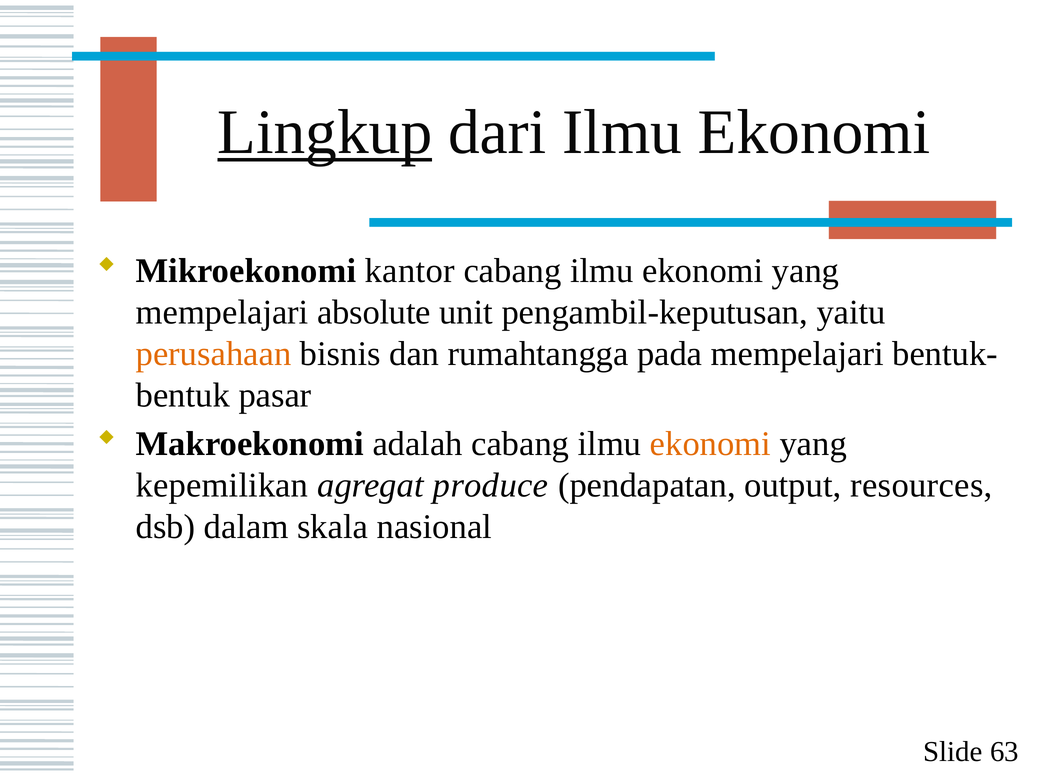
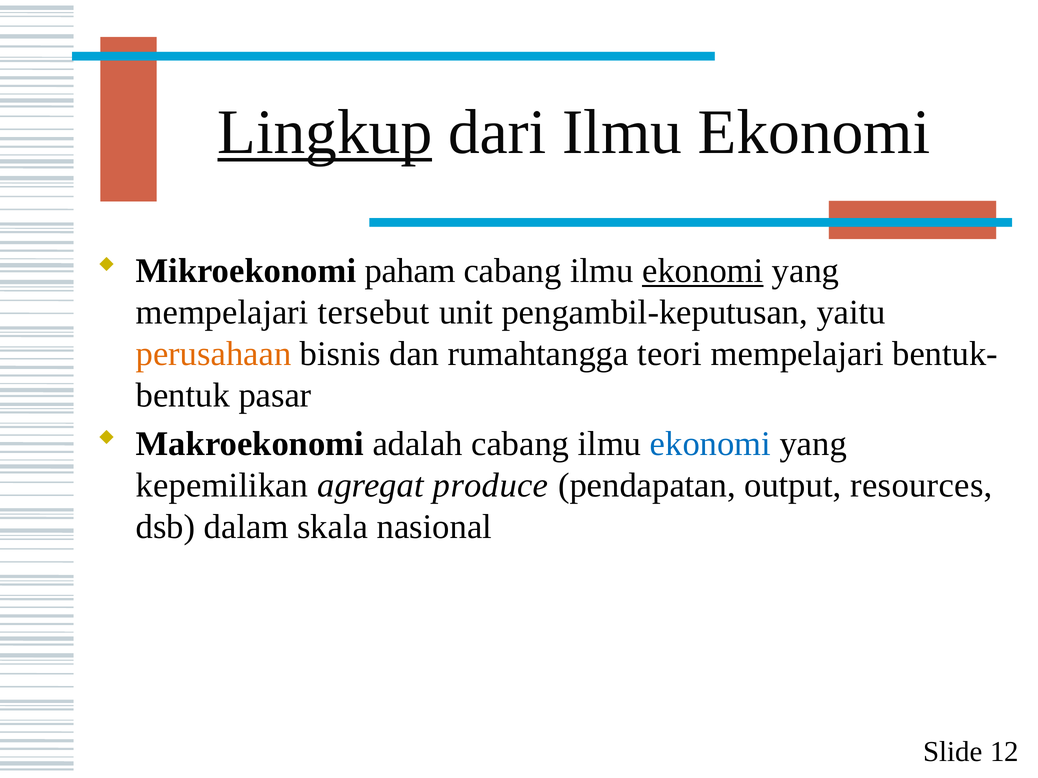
kantor: kantor -> paham
ekonomi at (703, 271) underline: none -> present
absolute: absolute -> tersebut
pada: pada -> teori
ekonomi at (710, 444) colour: orange -> blue
63: 63 -> 12
